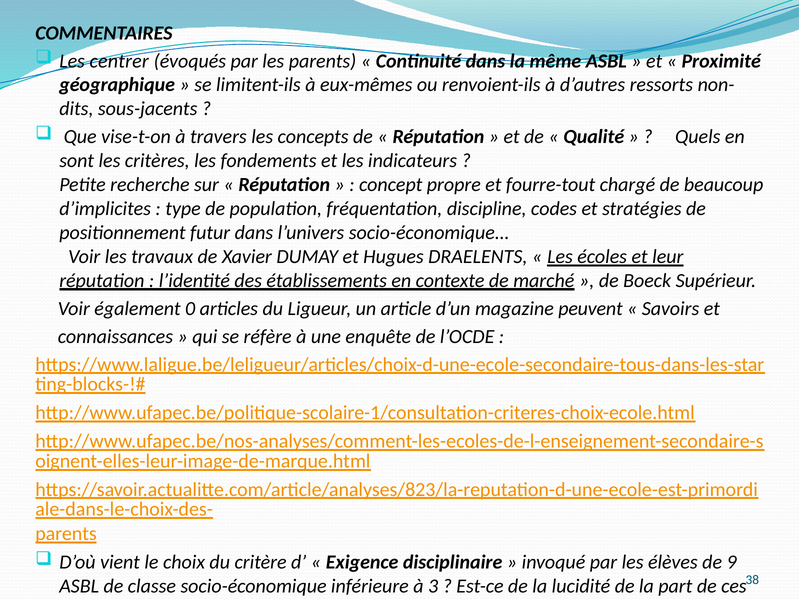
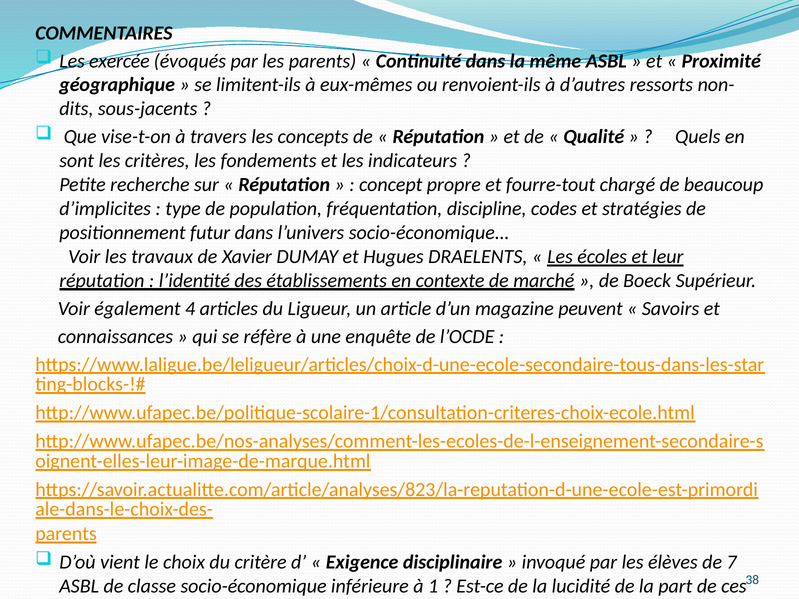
centrer: centrer -> exercée
0: 0 -> 4
9: 9 -> 7
3: 3 -> 1
